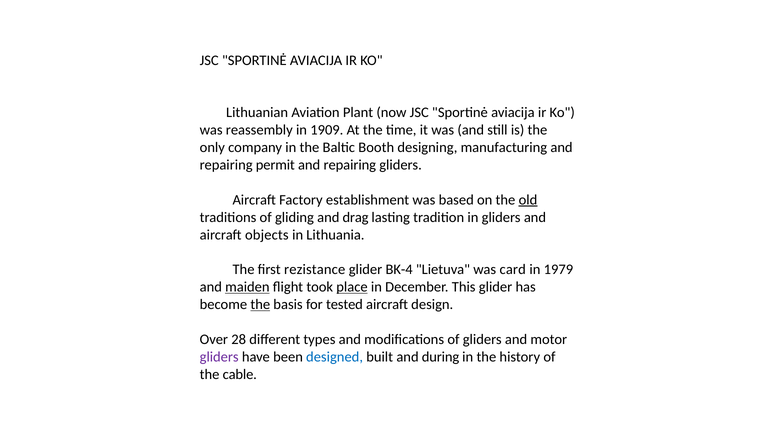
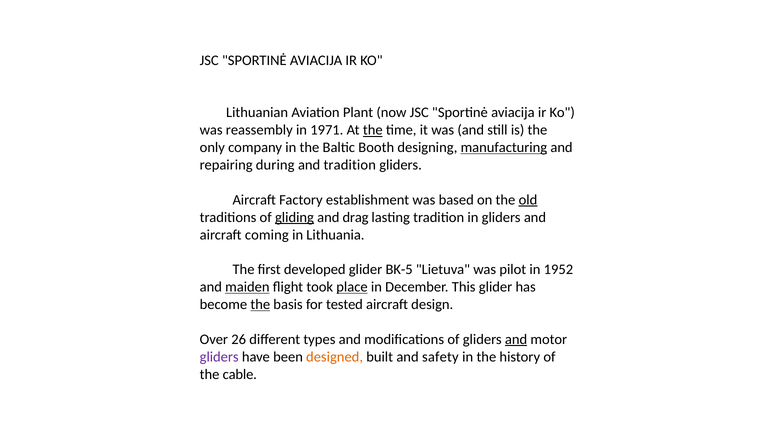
1909: 1909 -> 1971
the at (373, 130) underline: none -> present
manufacturing underline: none -> present
permit: permit -> during
repairing at (350, 165): repairing -> tradition
gliding underline: none -> present
objects: objects -> coming
rezistance: rezistance -> developed
BK-4: BK-4 -> BK-5
card: card -> pilot
1979: 1979 -> 1952
28: 28 -> 26
and at (516, 340) underline: none -> present
designed colour: blue -> orange
during: during -> safety
